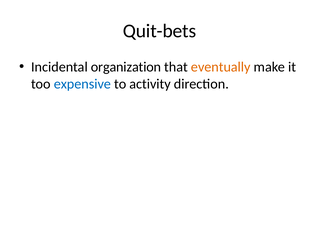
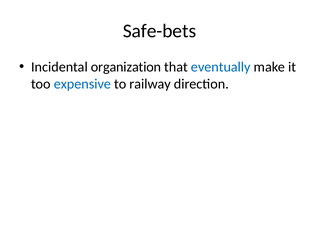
Quit-bets: Quit-bets -> Safe-bets
eventually colour: orange -> blue
activity: activity -> railway
